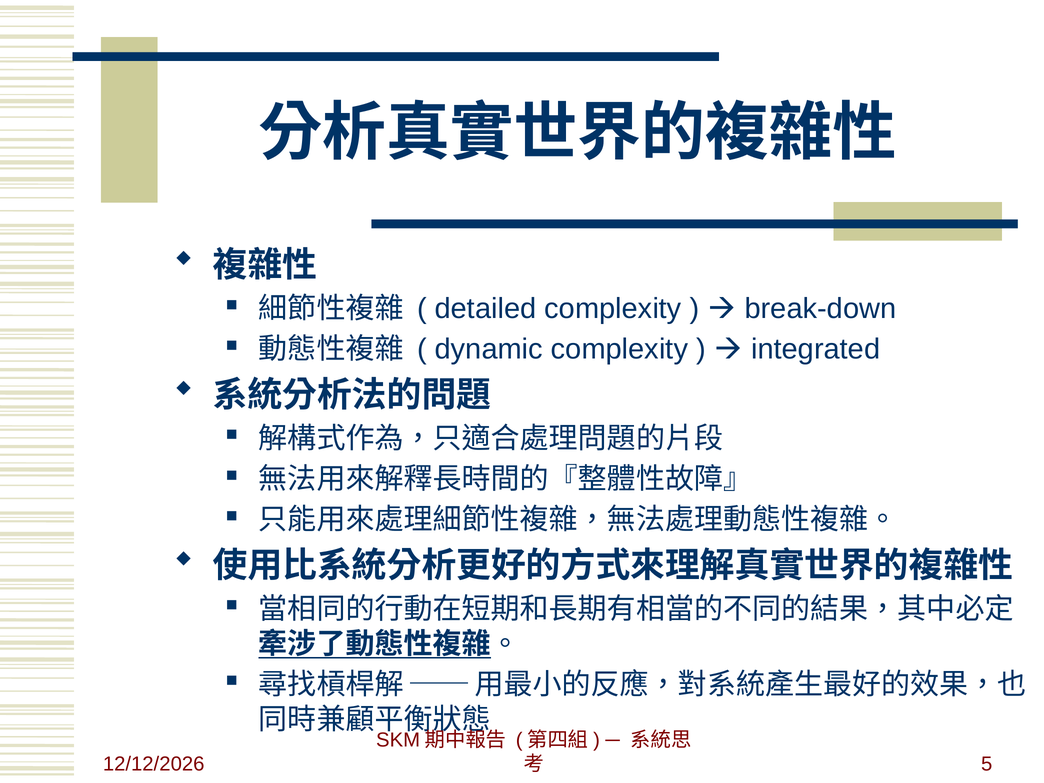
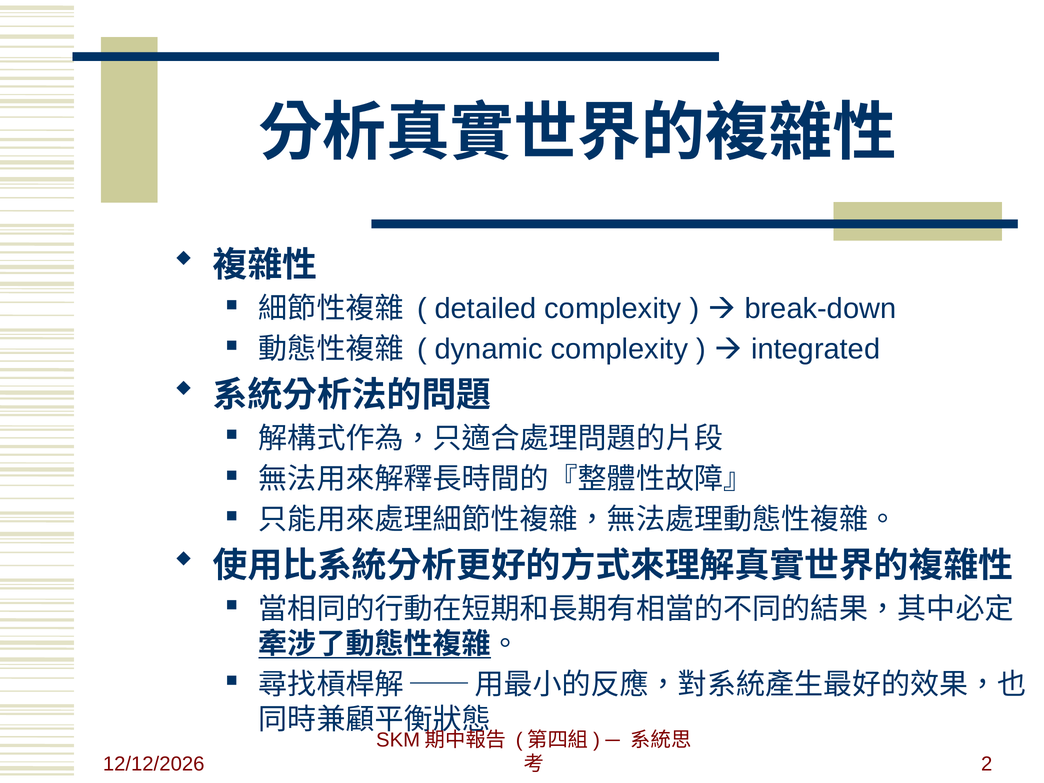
5: 5 -> 2
